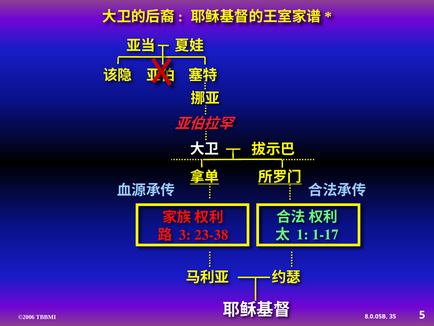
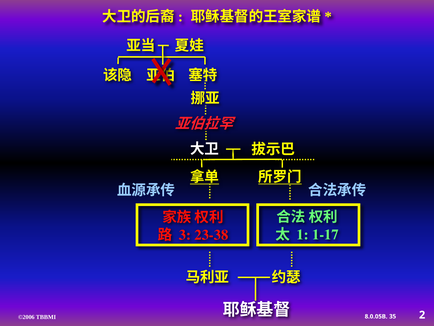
5: 5 -> 2
